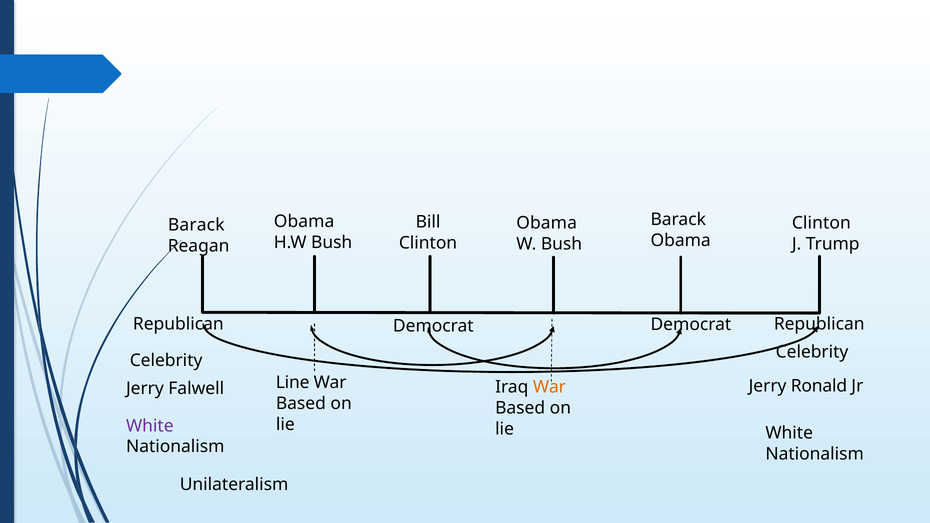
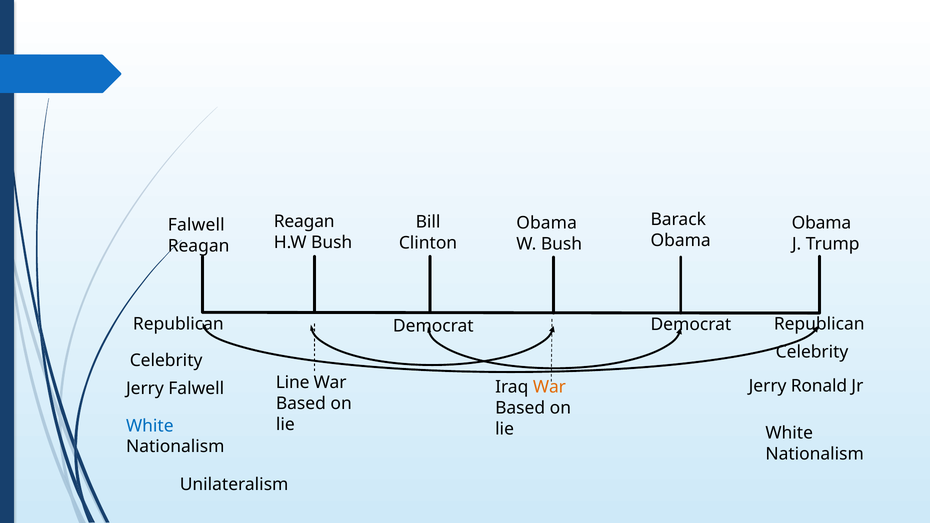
Obama at (304, 222): Obama -> Reagan
Clinton at (821, 223): Clinton -> Obama
Barack at (196, 225): Barack -> Falwell
White at (150, 426) colour: purple -> blue
